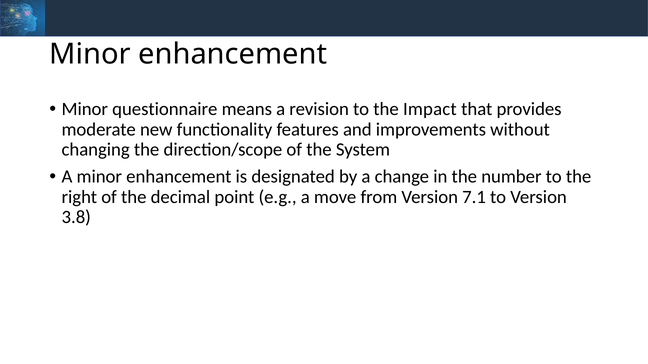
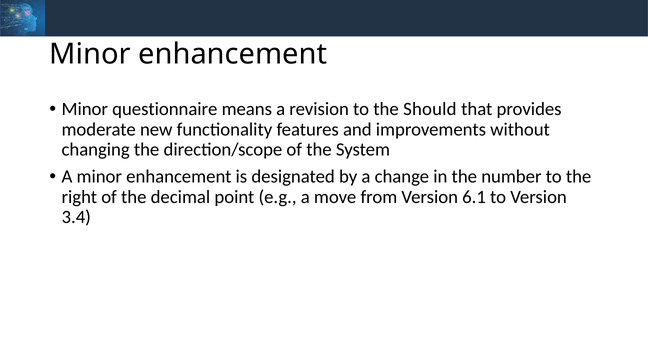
Impact: Impact -> Should
7.1: 7.1 -> 6.1
3.8: 3.8 -> 3.4
